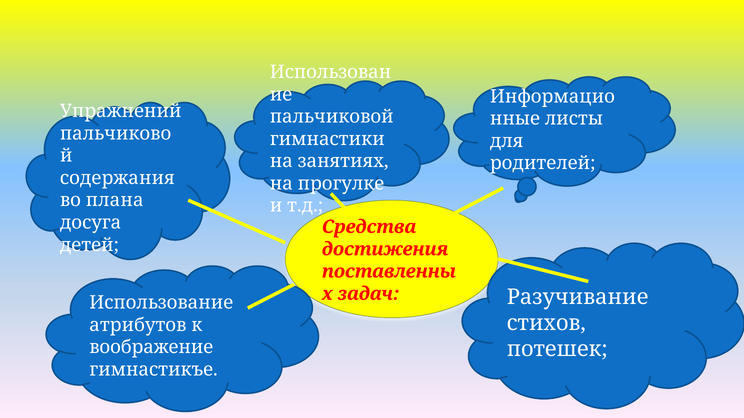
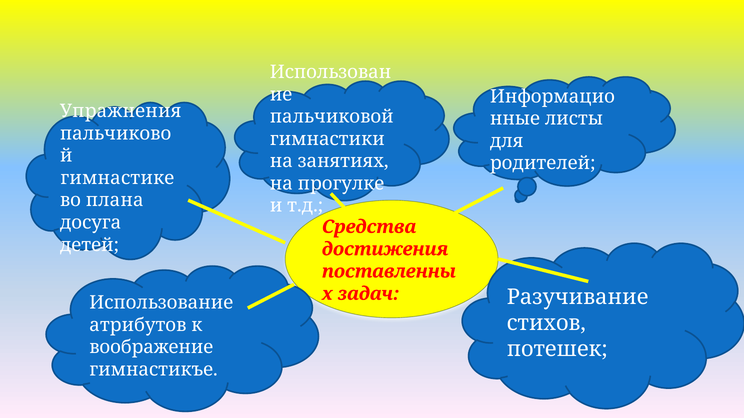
Упражнений: Упражнений -> Упражнения
содержания: содержания -> гимнастике
